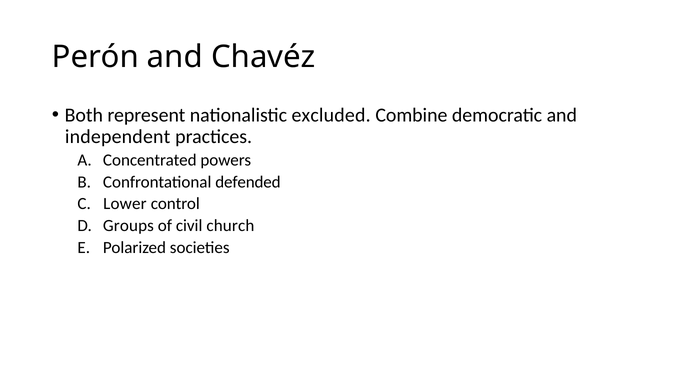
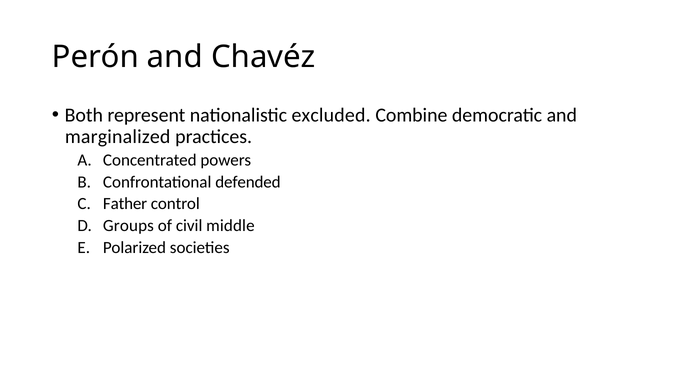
independent: independent -> marginalized
Lower: Lower -> Father
church: church -> middle
